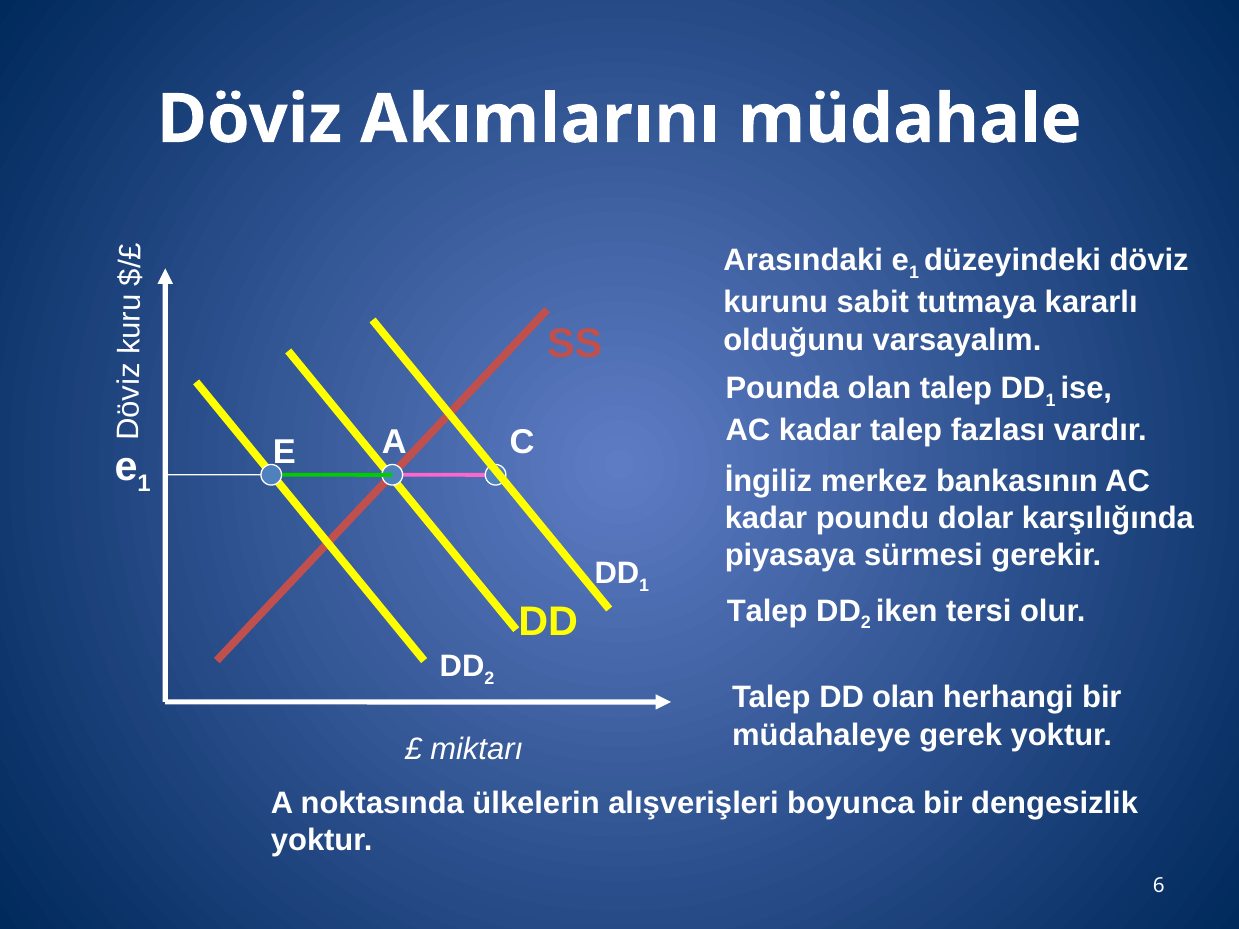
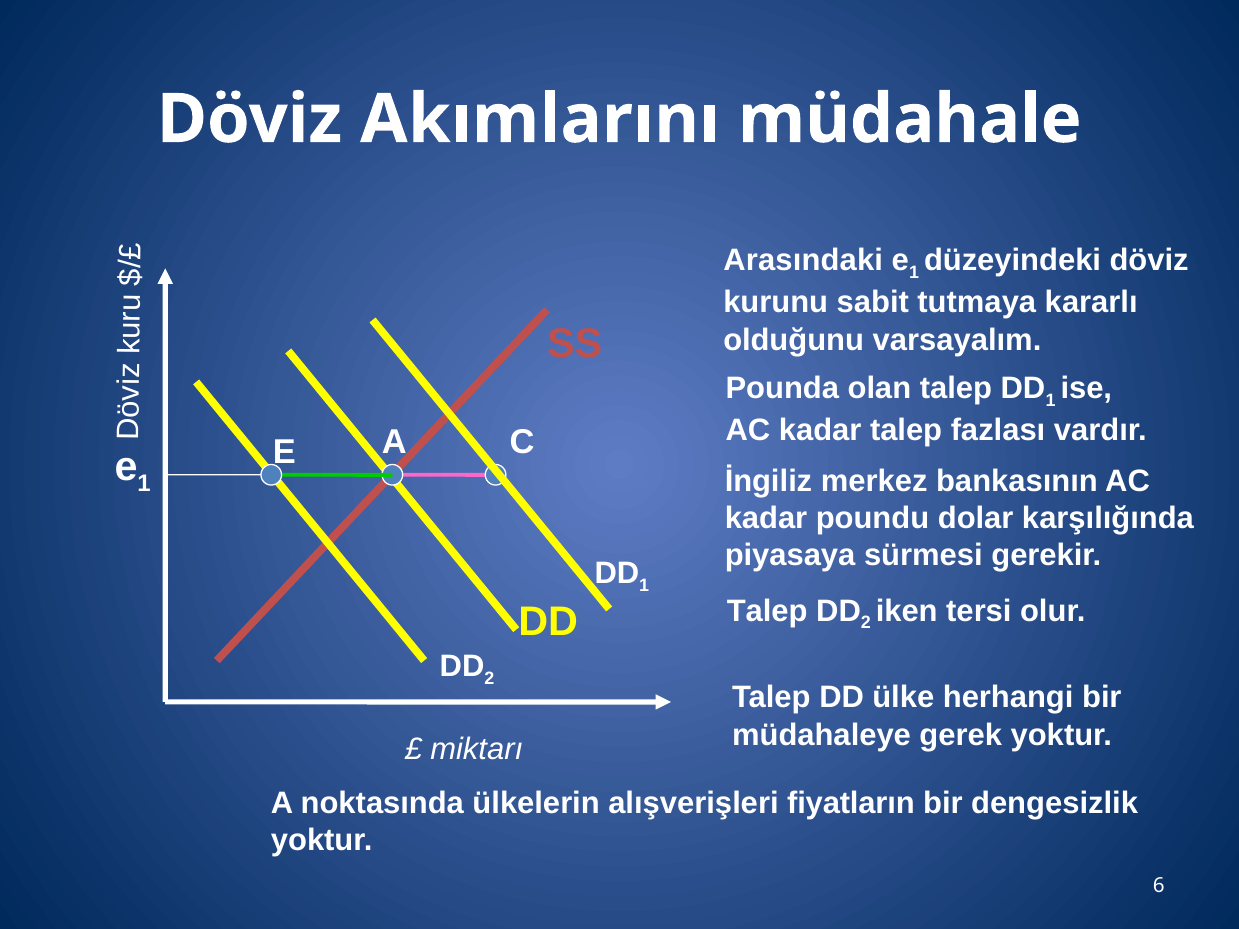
DD olan: olan -> ülke
boyunca: boyunca -> fiyatların
